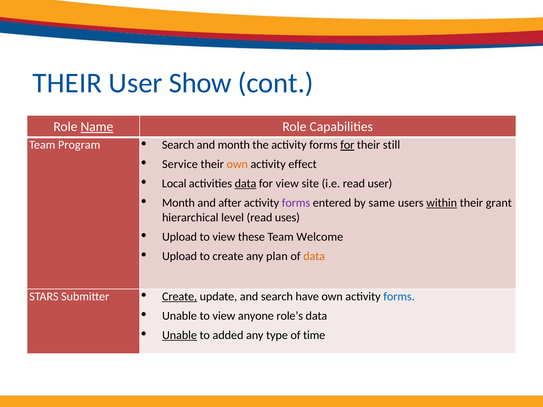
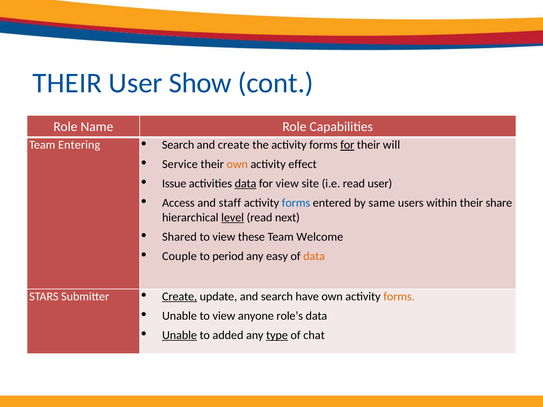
Name underline: present -> none
Program: Program -> Entering
and month: month -> create
still: still -> will
Local: Local -> Issue
Month at (178, 203): Month -> Access
after: after -> staff
forms at (296, 203) colour: purple -> blue
within underline: present -> none
grant: grant -> share
level underline: none -> present
uses: uses -> next
Upload at (180, 237): Upload -> Shared
Upload at (180, 256): Upload -> Couple
to create: create -> period
plan: plan -> easy
forms at (399, 297) colour: blue -> orange
type underline: none -> present
time: time -> chat
